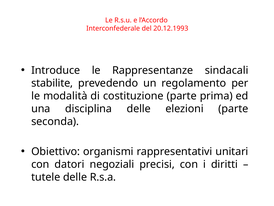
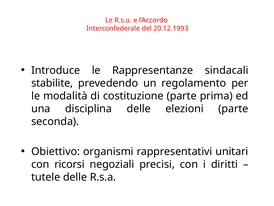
datori: datori -> ricorsi
